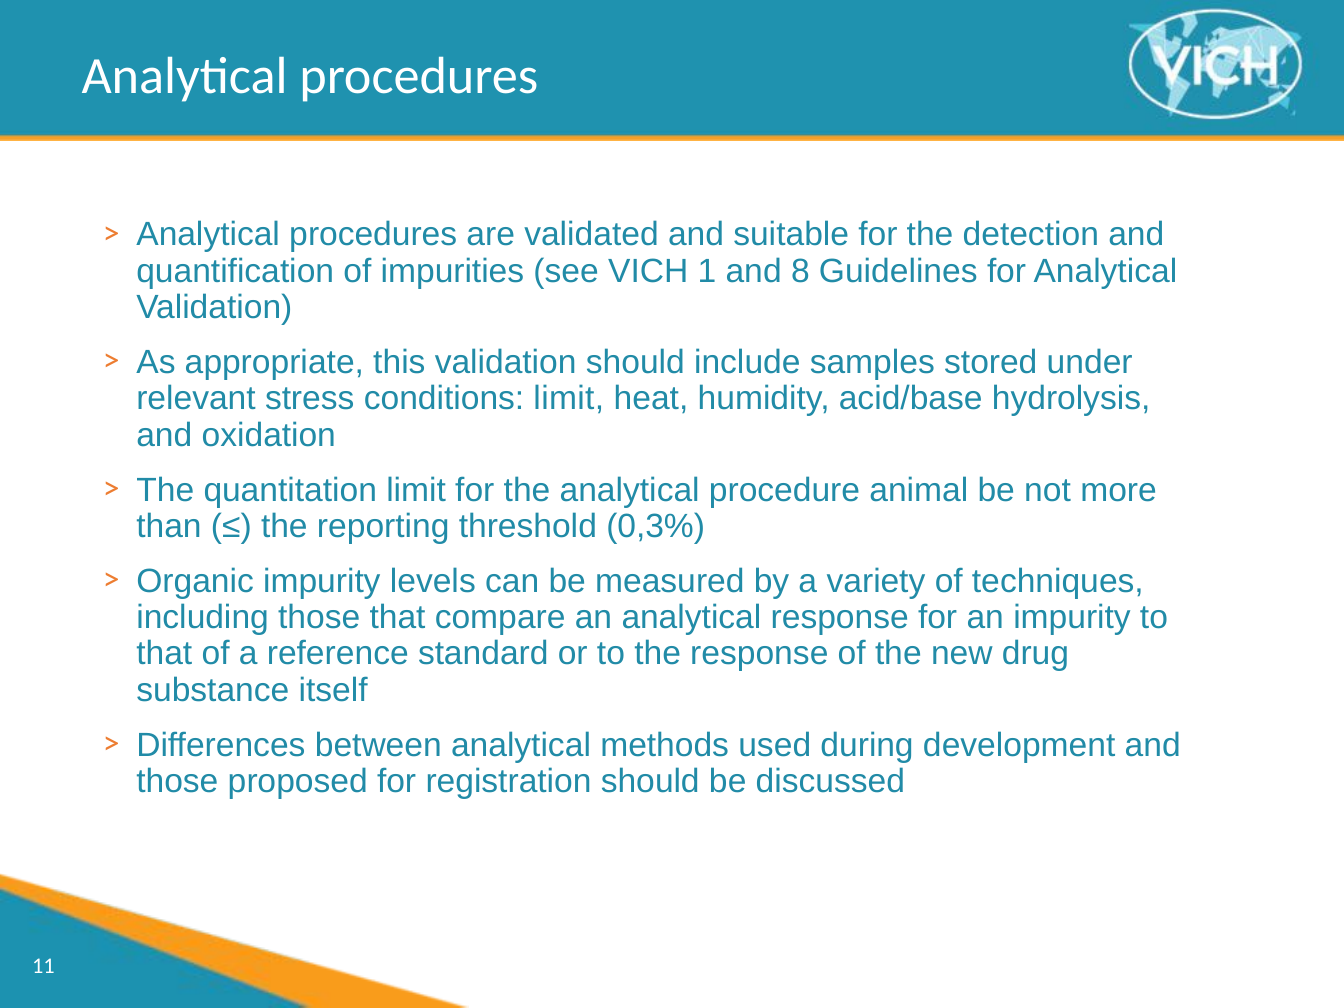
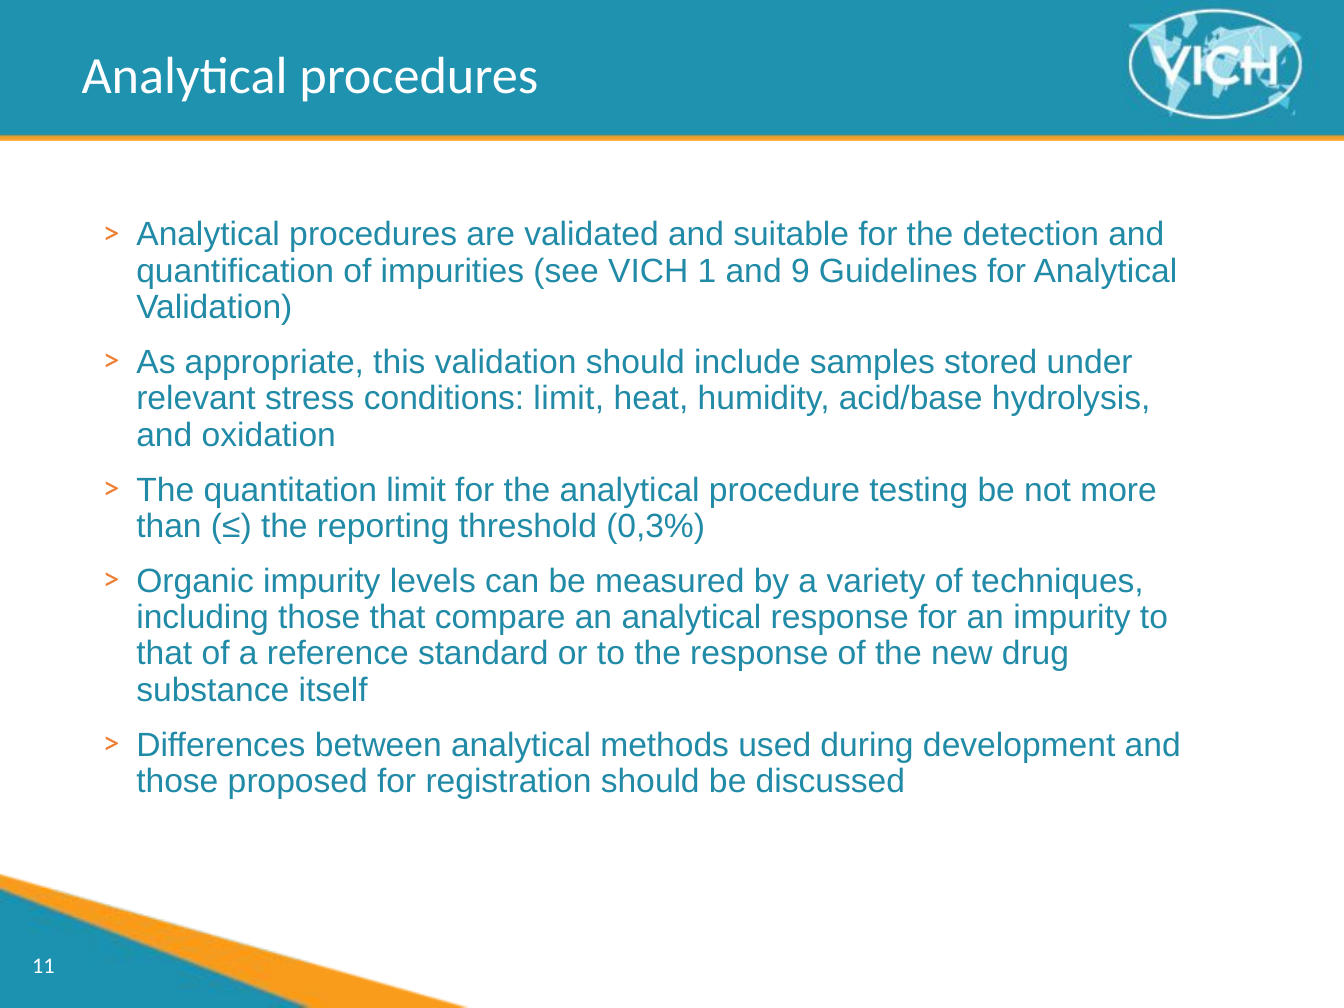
8: 8 -> 9
animal: animal -> testing
